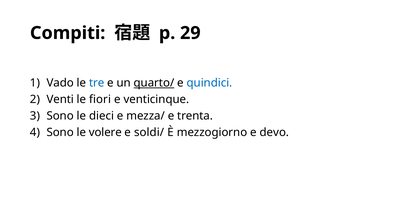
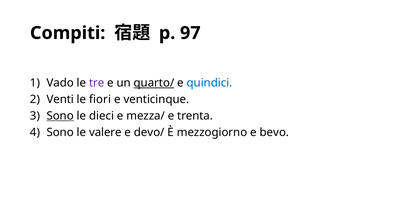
29: 29 -> 97
tre colour: blue -> purple
Sono at (60, 116) underline: none -> present
volere: volere -> valere
soldi/: soldi/ -> devo/
devo: devo -> bevo
